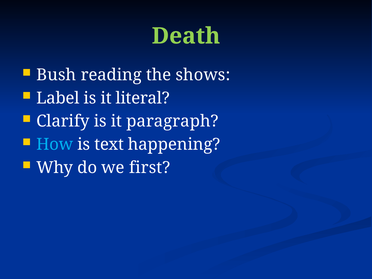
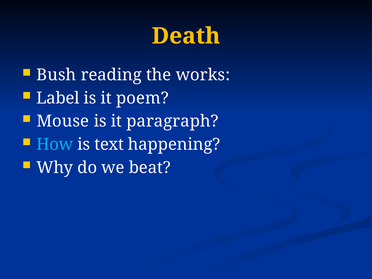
Death colour: light green -> yellow
shows: shows -> works
literal: literal -> poem
Clarify: Clarify -> Mouse
first: first -> beat
